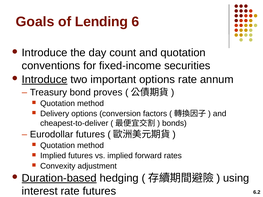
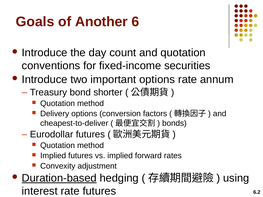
Lending: Lending -> Another
Introduce at (45, 80) underline: present -> none
proves: proves -> shorter
